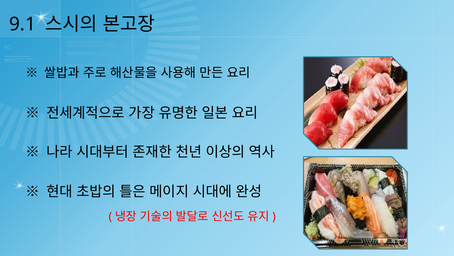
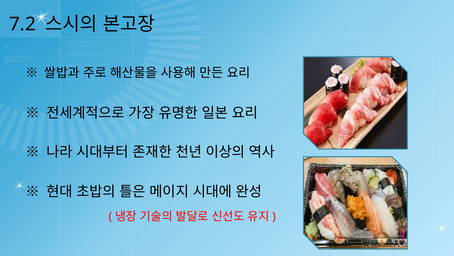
9.1: 9.1 -> 7.2
